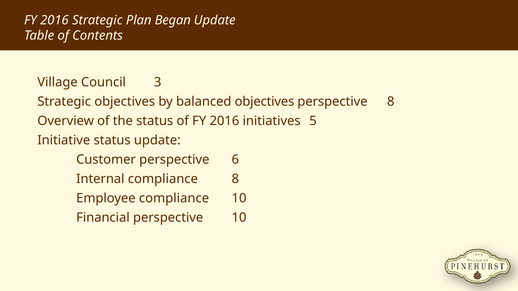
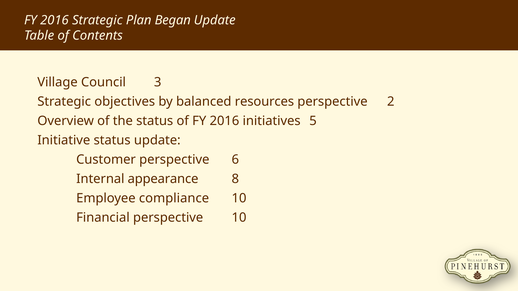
balanced objectives: objectives -> resources
perspective 8: 8 -> 2
Internal compliance: compliance -> appearance
